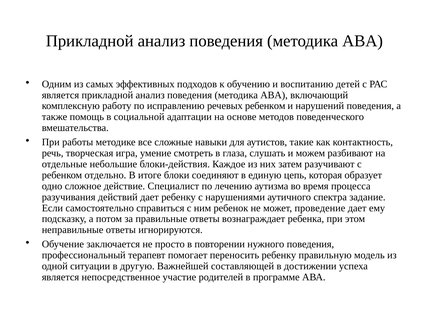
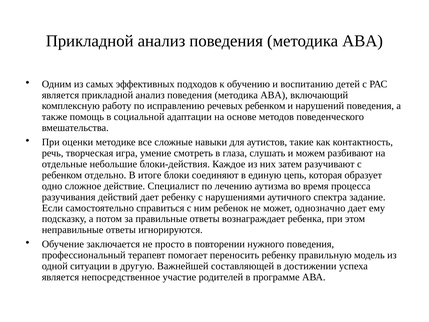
работы: работы -> оценки
проведение: проведение -> однозначно
